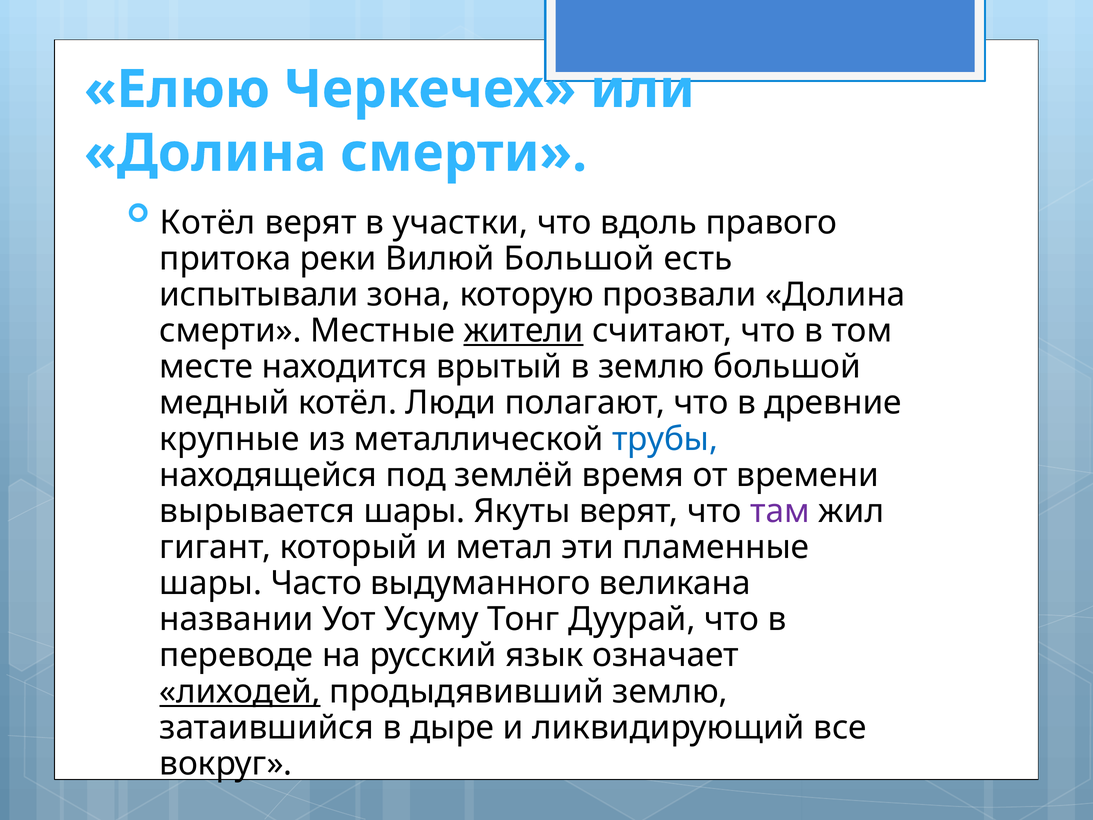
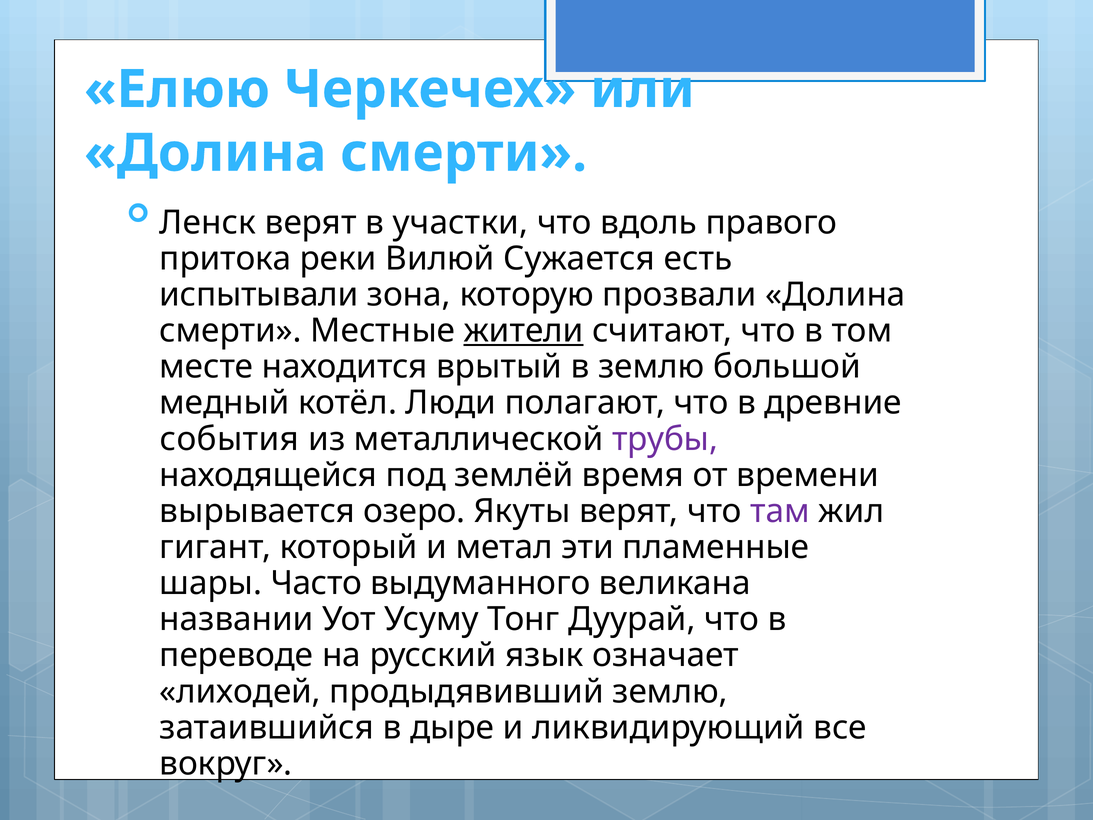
Котёл at (208, 223): Котёл -> Ленск
Вилюй Большой: Большой -> Сужается
крупные: крупные -> события
трубы colour: blue -> purple
вырывается шары: шары -> озеро
лиходей underline: present -> none
